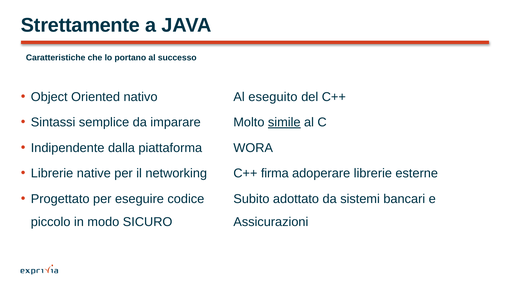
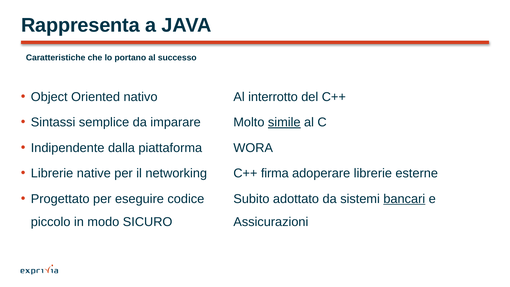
Strettamente: Strettamente -> Rappresenta
eseguito: eseguito -> interrotto
bancari underline: none -> present
